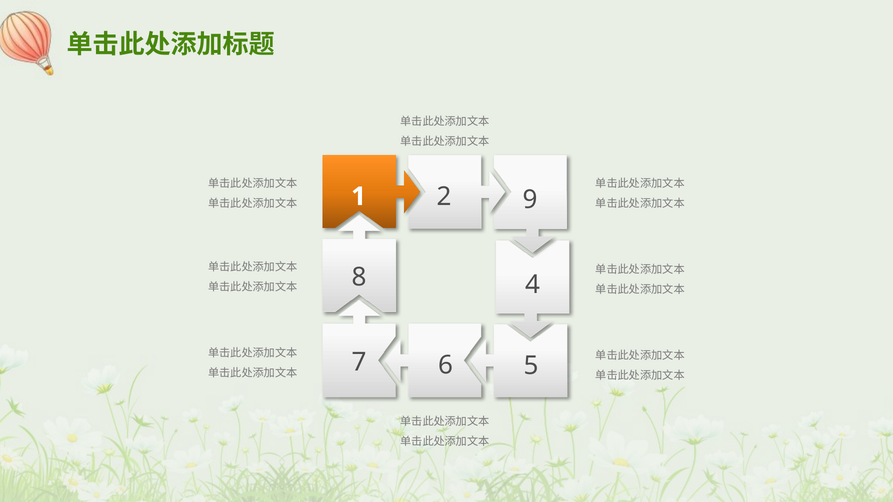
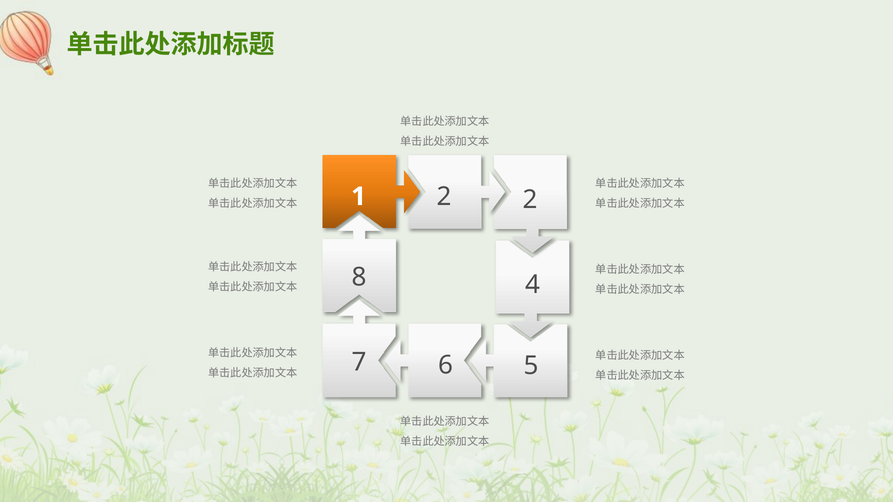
2 9: 9 -> 2
